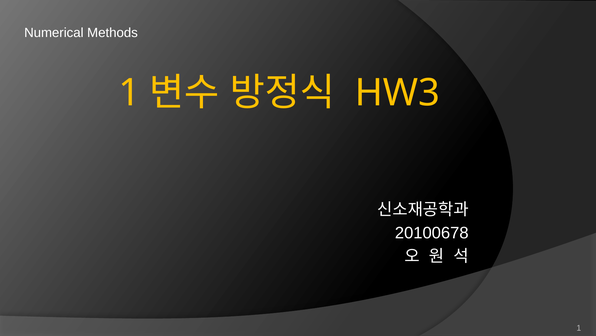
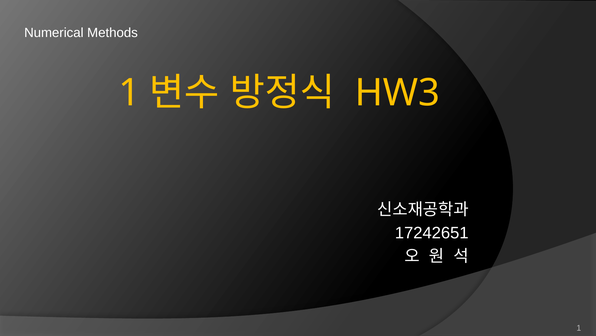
20100678: 20100678 -> 17242651
